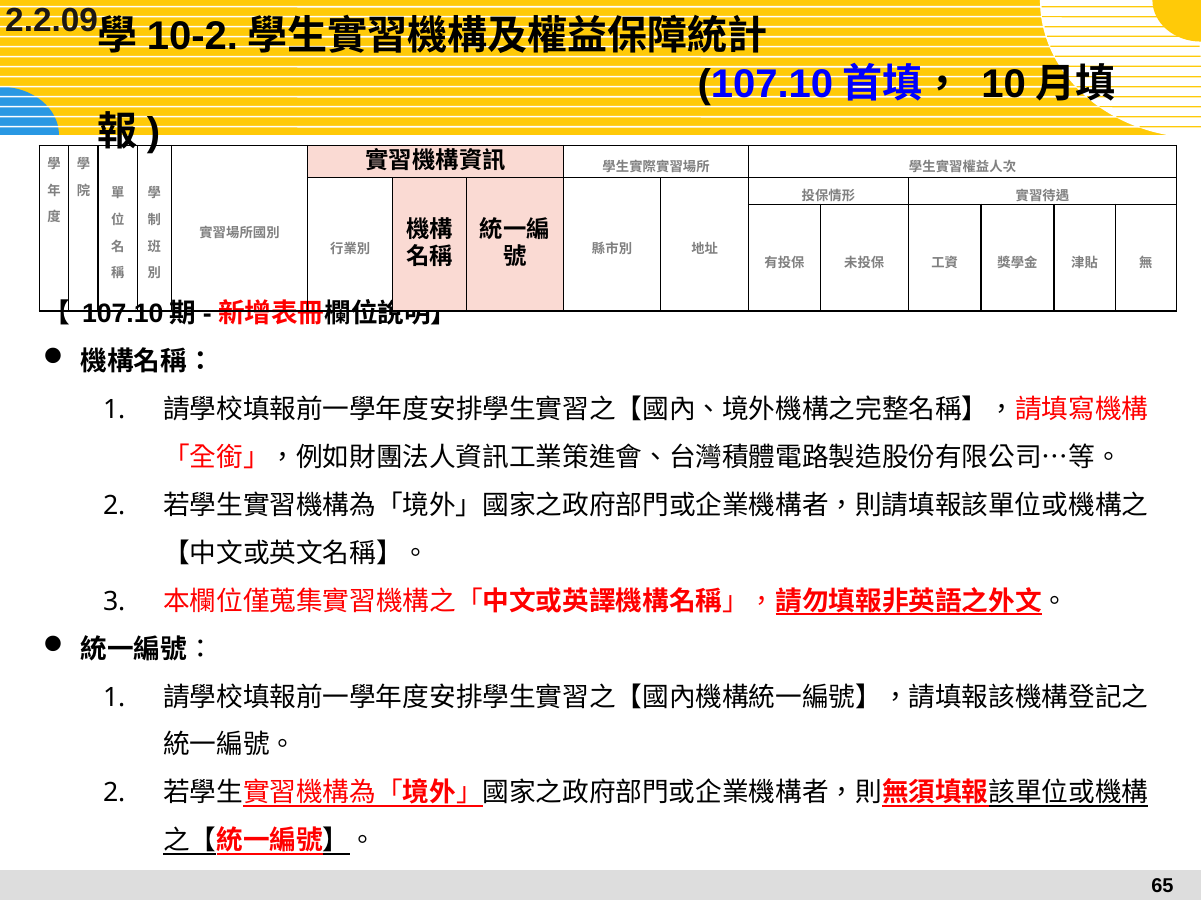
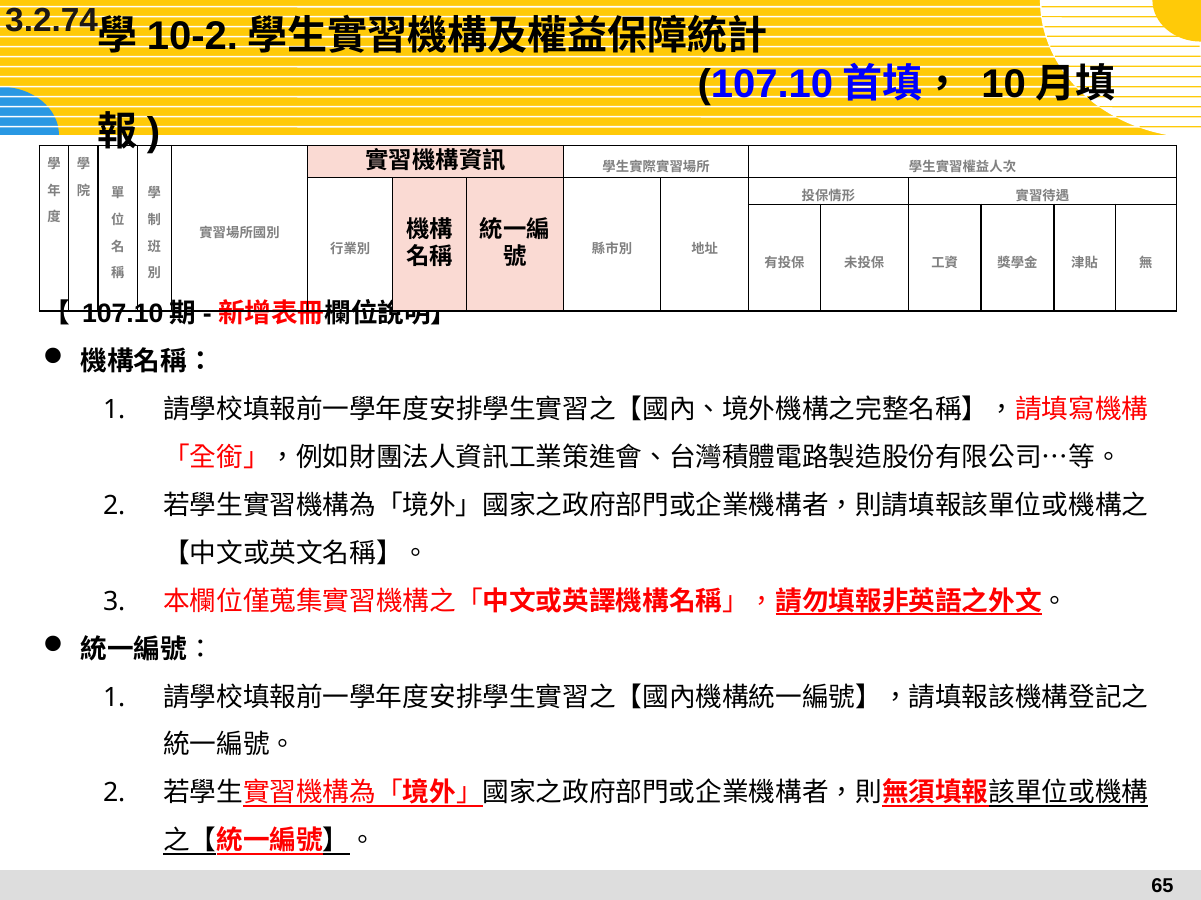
2.2.09: 2.2.09 -> 3.2.74
